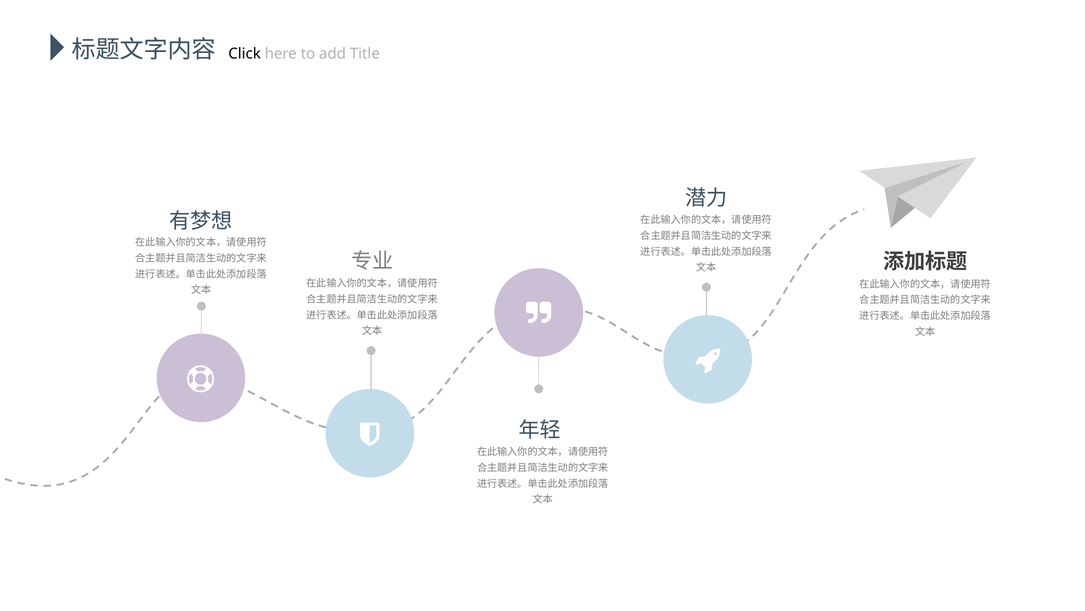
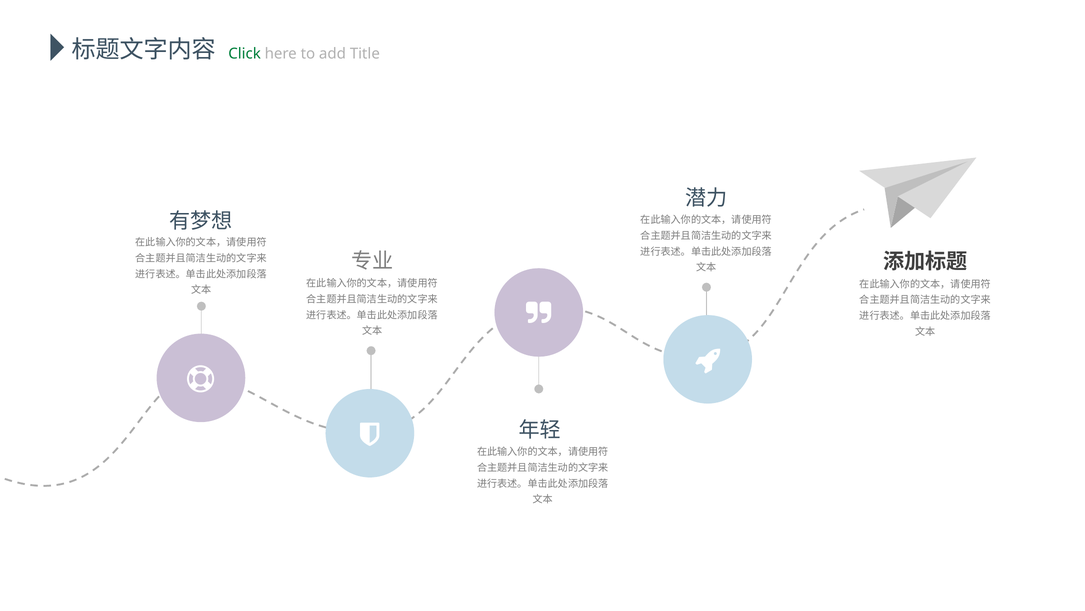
Click colour: black -> green
